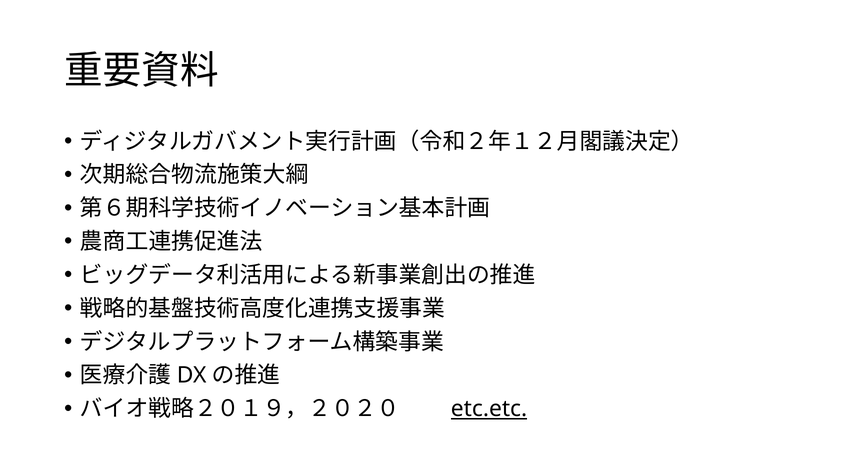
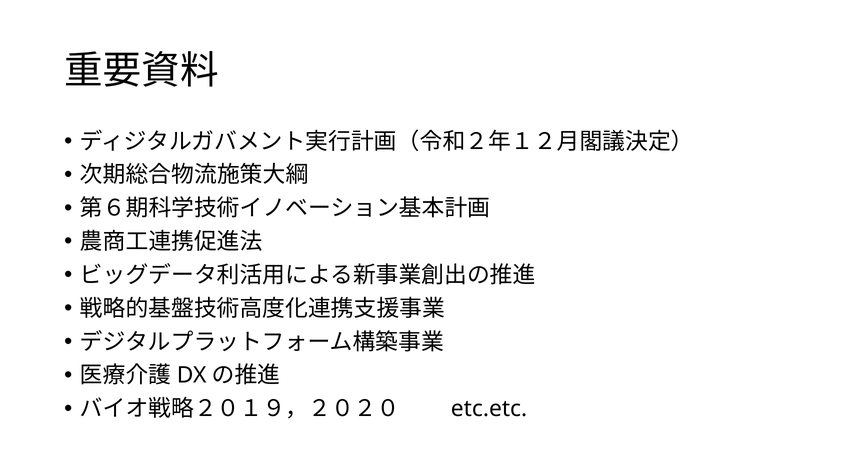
etc.etc underline: present -> none
